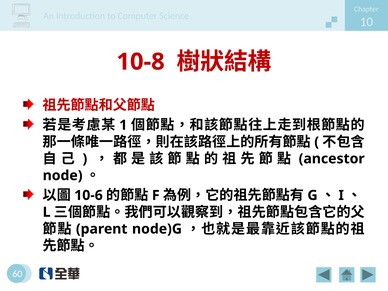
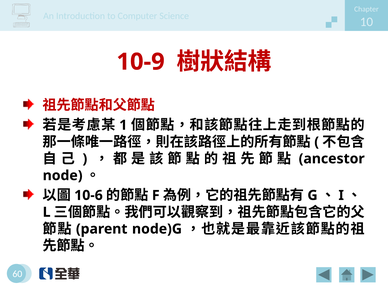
10-8: 10-8 -> 10-9
